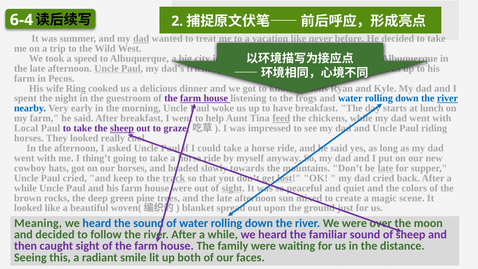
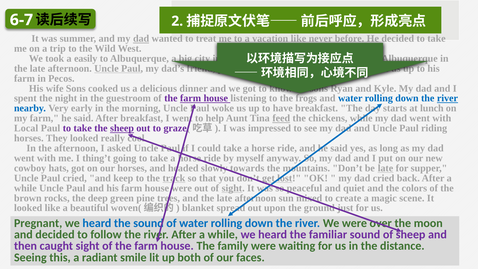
6-4: 6-4 -> 6-7
speed: speed -> easily
wife Ring: Ring -> Sons
Meaning: Meaning -> Pregnant
